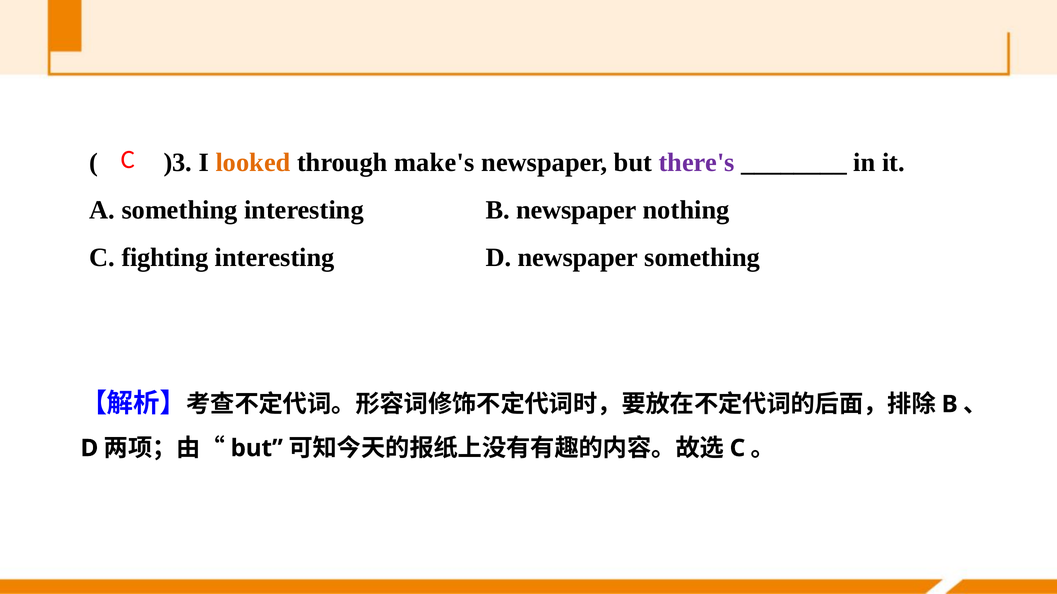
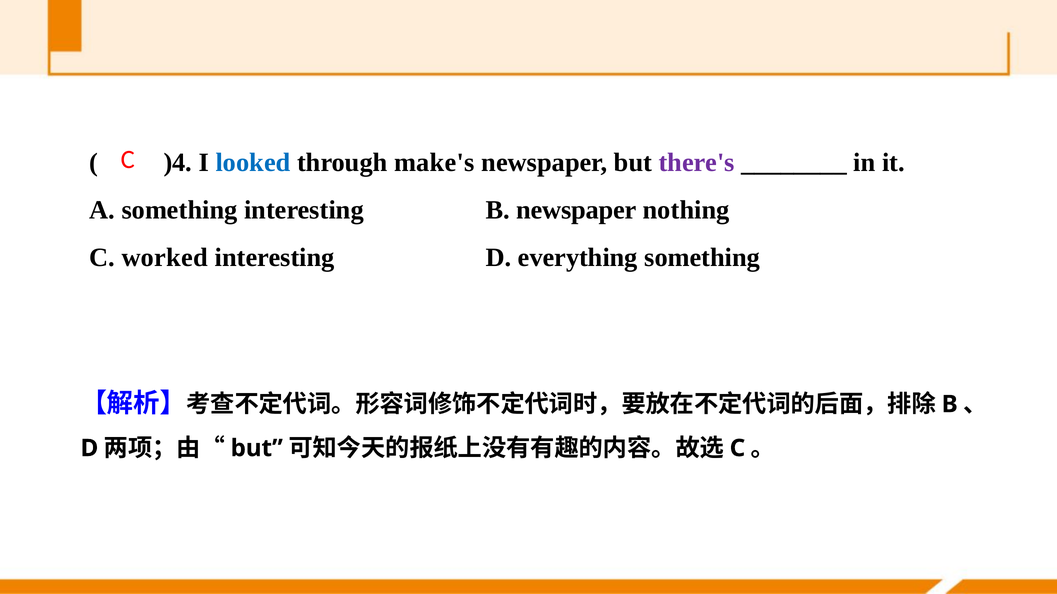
)3: )3 -> )4
looked colour: orange -> blue
fighting: fighting -> worked
D newspaper: newspaper -> everything
